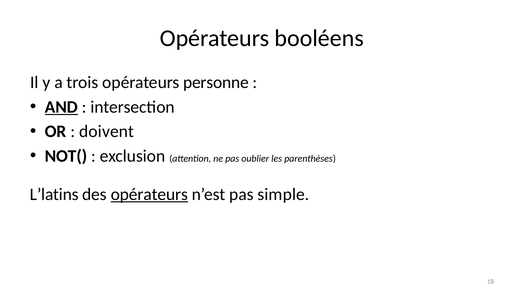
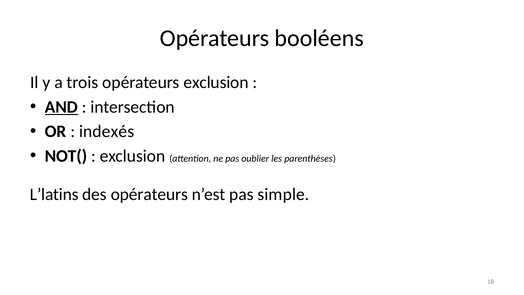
opérateurs personne: personne -> exclusion
doivent: doivent -> indexés
opérateurs at (149, 194) underline: present -> none
